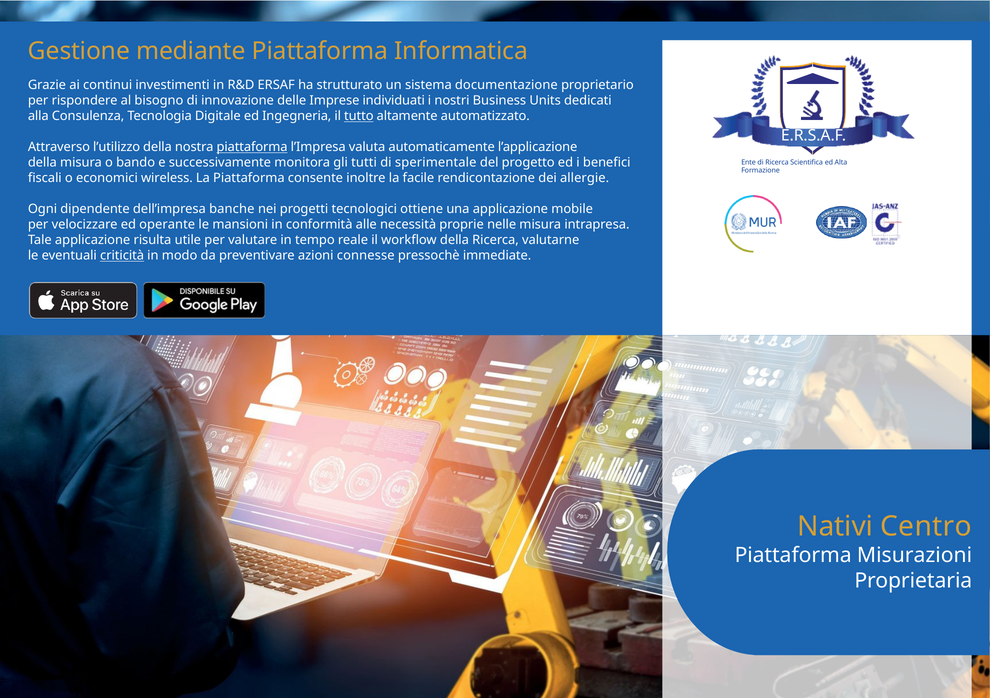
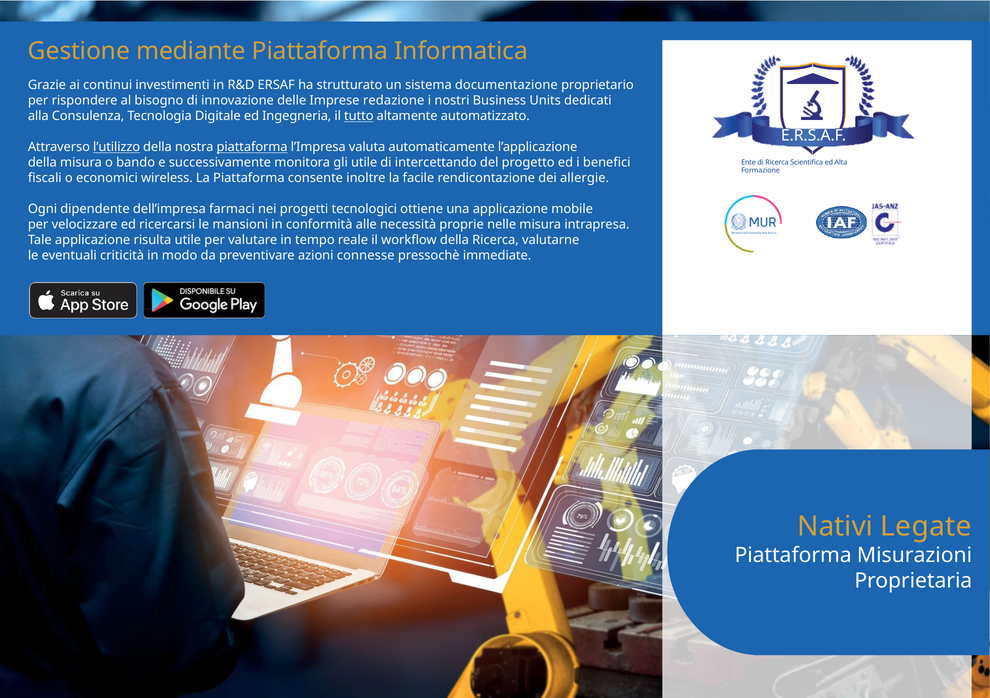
individuati: individuati -> redazione
l’utilizzo underline: none -> present
gli tutti: tutti -> utile
sperimentale: sperimentale -> intercettando
banche: banche -> farmaci
operante: operante -> ricercarsi
criticità underline: present -> none
Centro: Centro -> Legate
